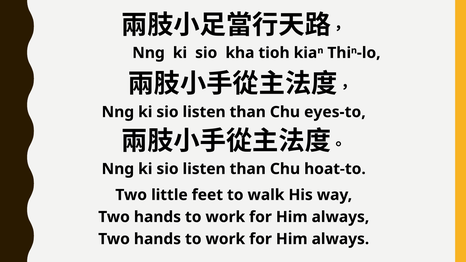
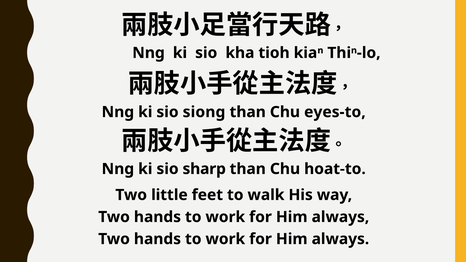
listen at (204, 112): listen -> siong
listen at (204, 169): listen -> sharp
